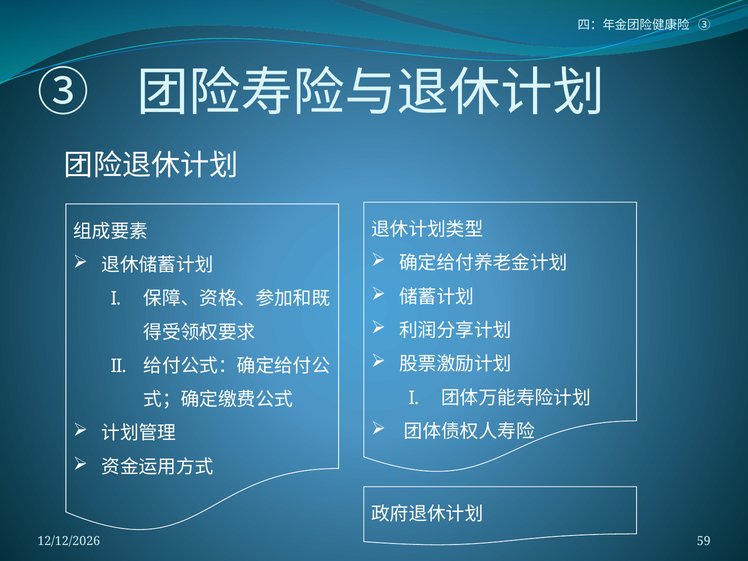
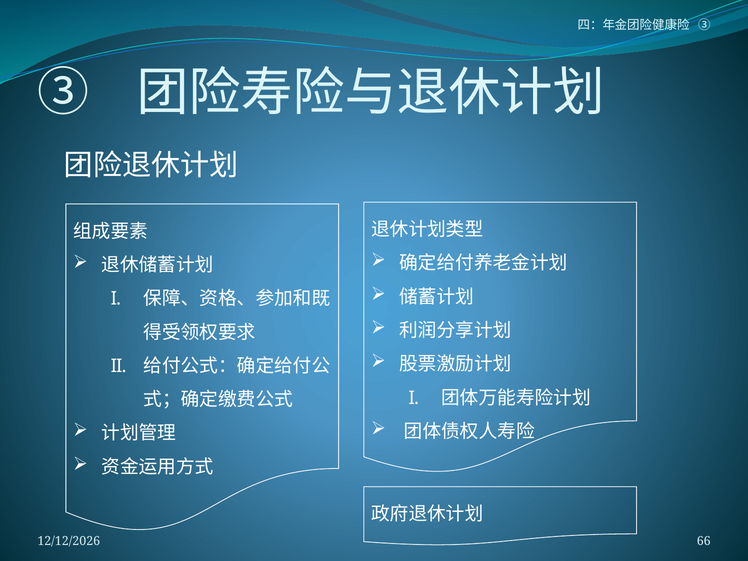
59: 59 -> 66
